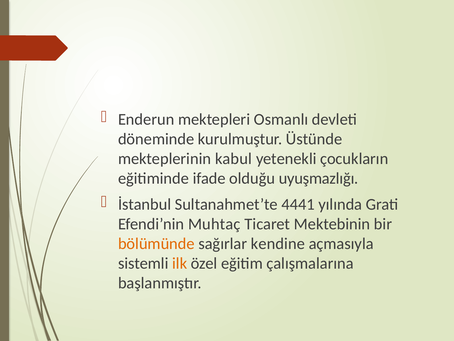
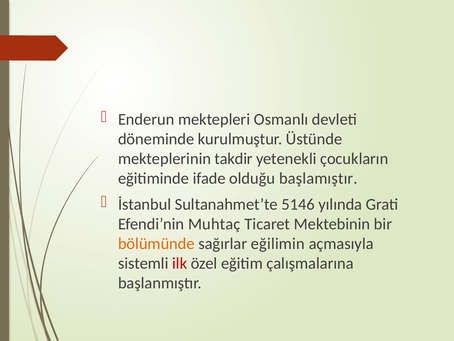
kabul: kabul -> takdir
uyuşmazlığı: uyuşmazlığı -> başlamıştır
4441: 4441 -> 5146
kendine: kendine -> eğilimin
ilk colour: orange -> red
